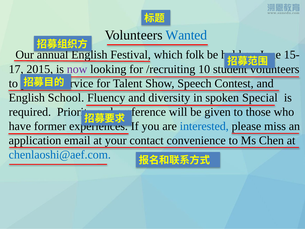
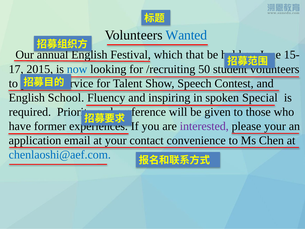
folk: folk -> that
now colour: purple -> blue
10: 10 -> 50
diversity: diversity -> inspiring
interested colour: blue -> purple
please miss: miss -> your
